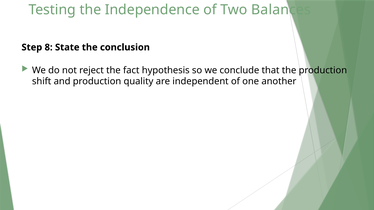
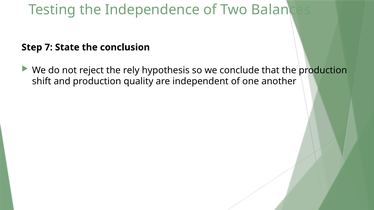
8: 8 -> 7
fact: fact -> rely
